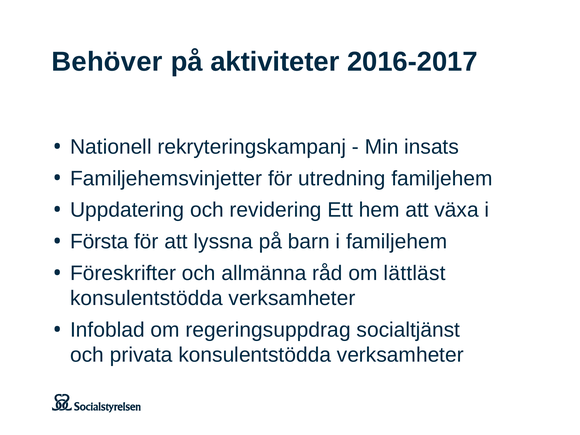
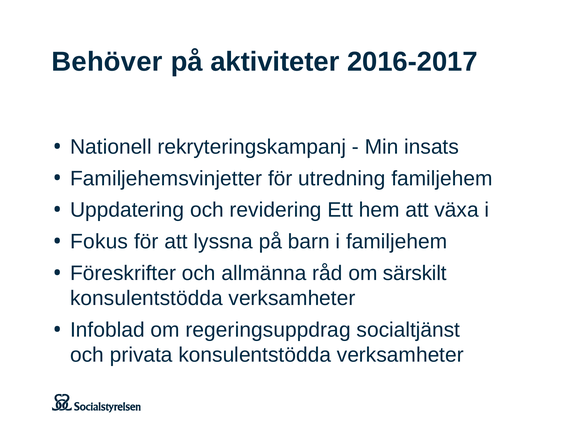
Första: Första -> Fokus
lättläst: lättläst -> särskilt
